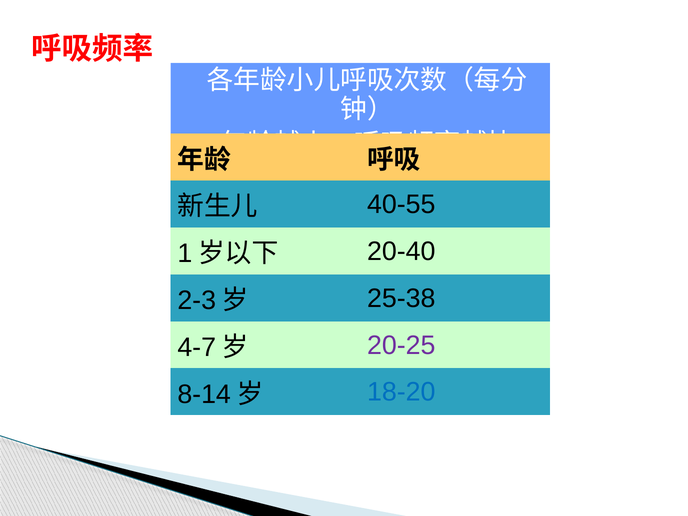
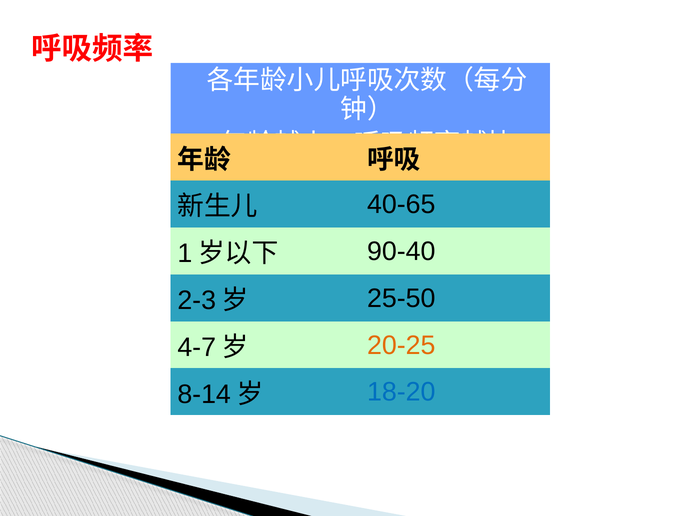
40-55: 40-55 -> 40-65
20-40: 20-40 -> 90-40
25-38: 25-38 -> 25-50
20-25 colour: purple -> orange
